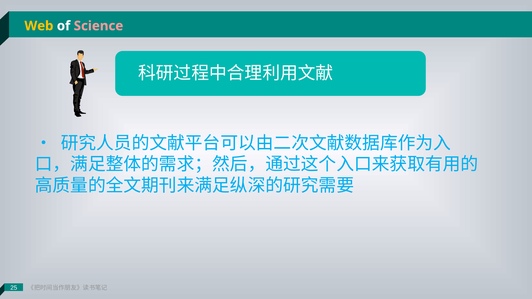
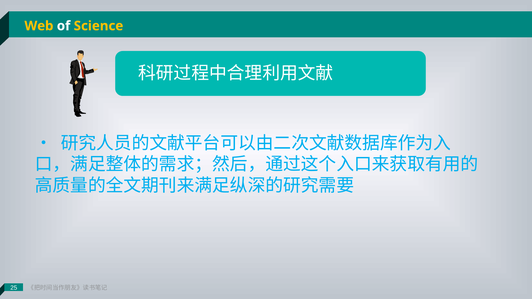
Science colour: pink -> yellow
